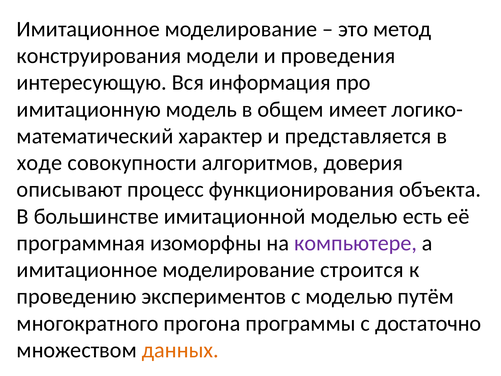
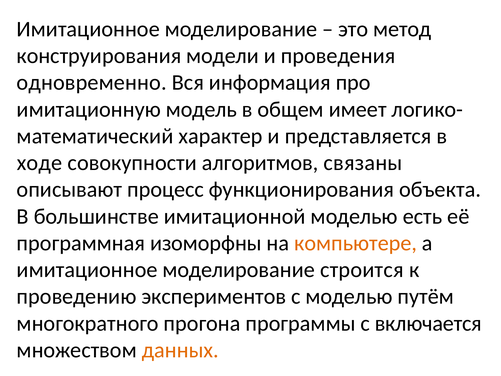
интересующую: интересующую -> одновременно
доверия: доверия -> связаны
компьютере colour: purple -> orange
достаточно: достаточно -> включается
